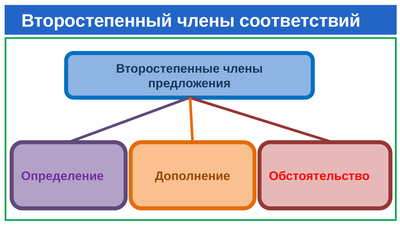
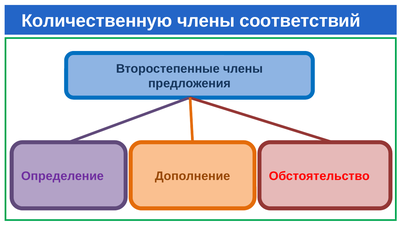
Второстепенный: Второстепенный -> Количественную
